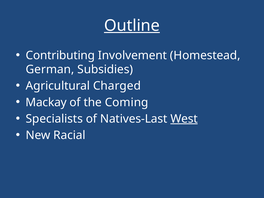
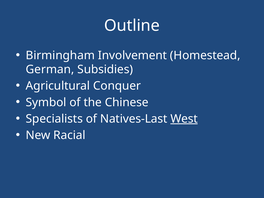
Outline underline: present -> none
Contributing: Contributing -> Birmingham
Charged: Charged -> Conquer
Mackay: Mackay -> Symbol
Coming: Coming -> Chinese
